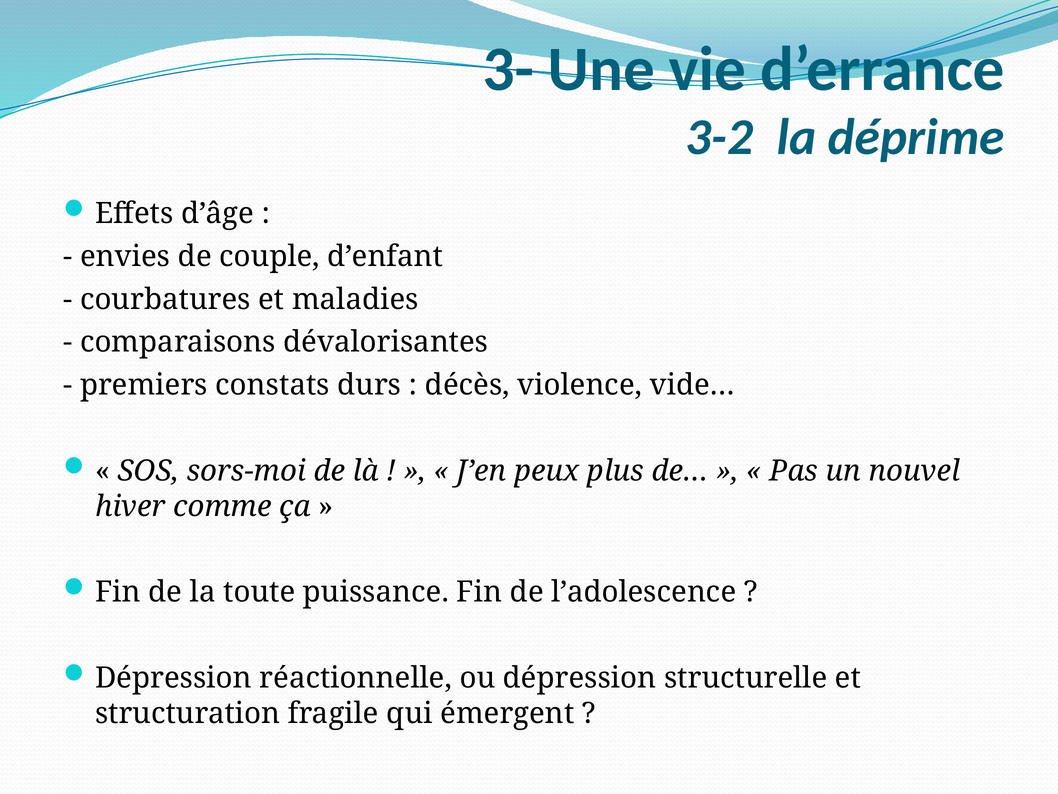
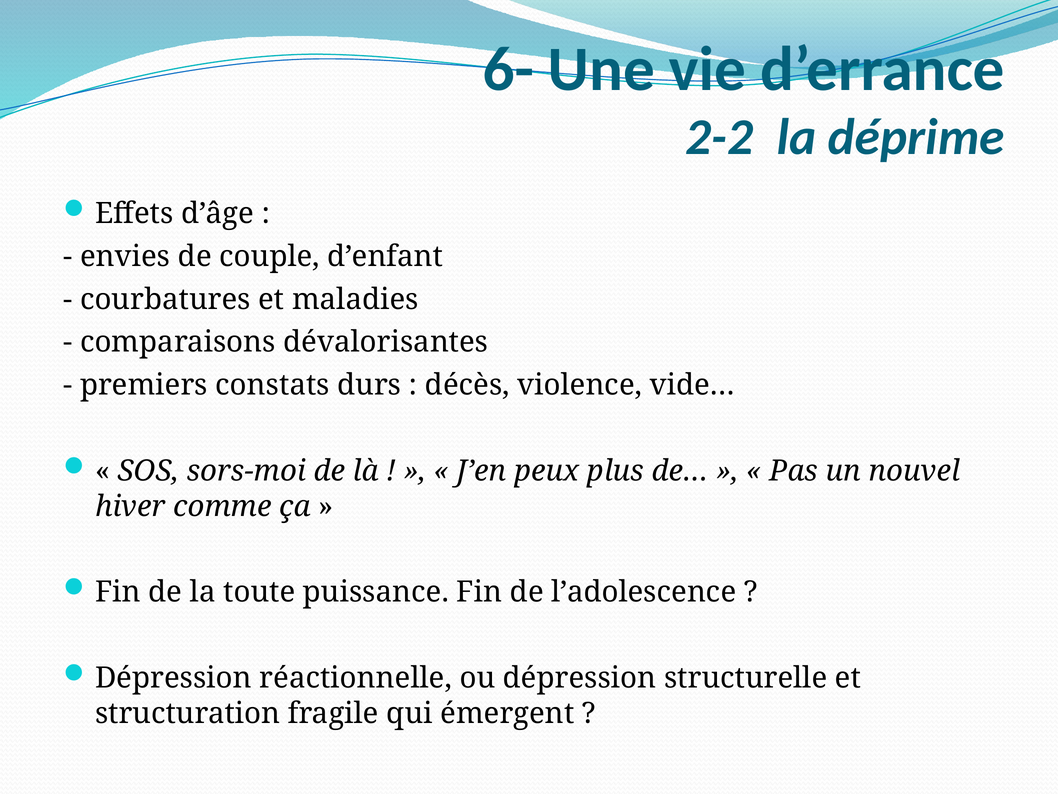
3-: 3- -> 6-
3-2: 3-2 -> 2-2
